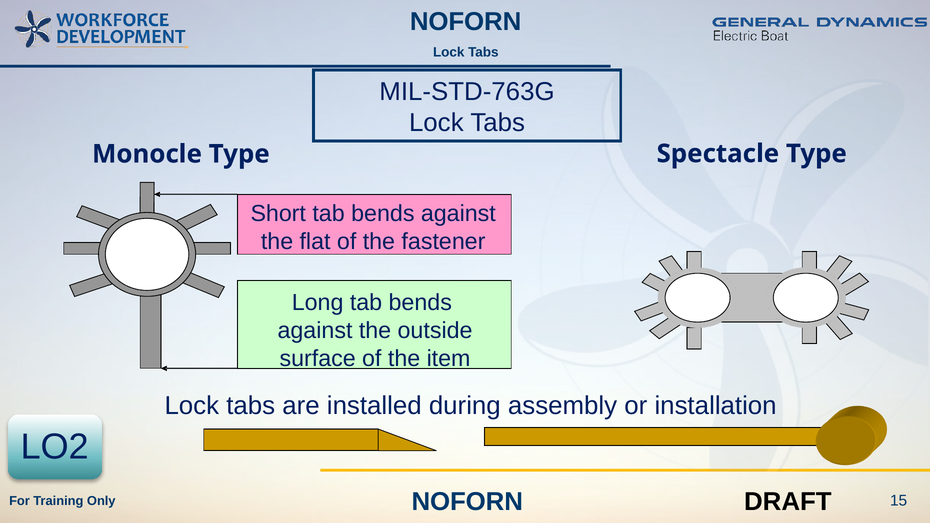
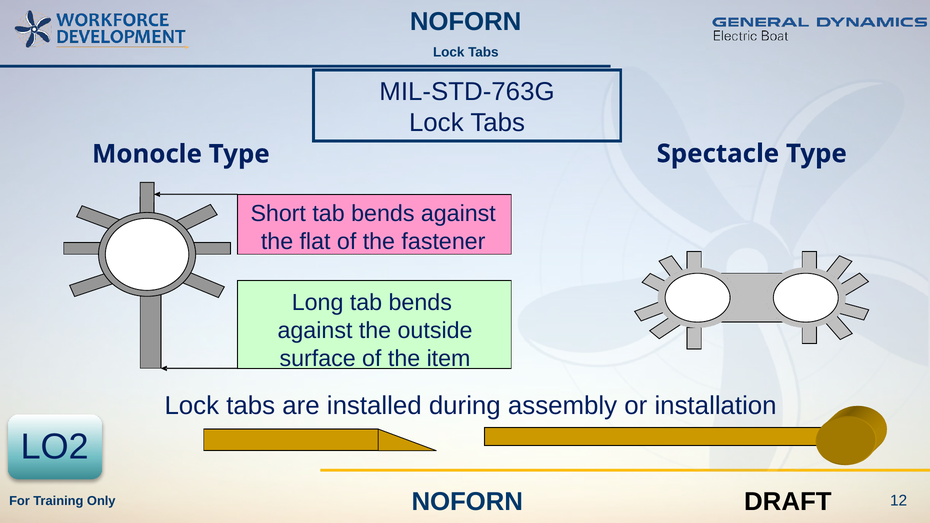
15: 15 -> 12
